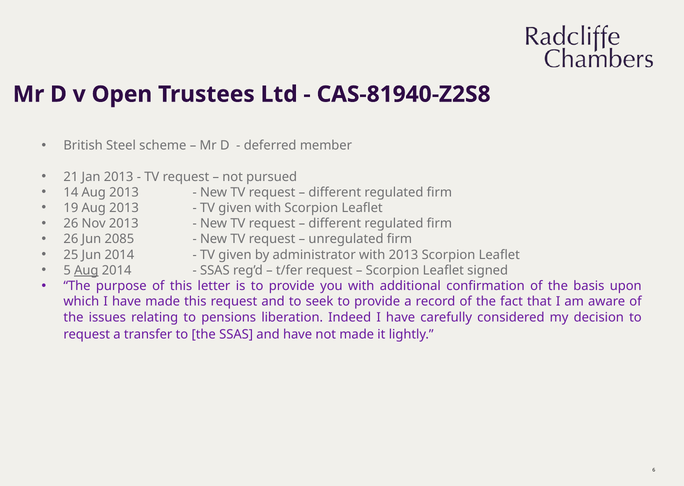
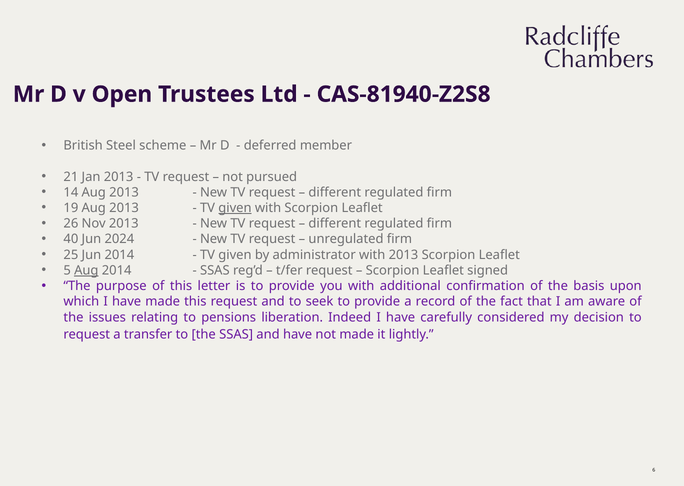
given at (235, 208) underline: none -> present
26 at (71, 239): 26 -> 40
2085: 2085 -> 2024
